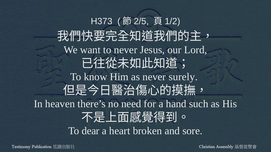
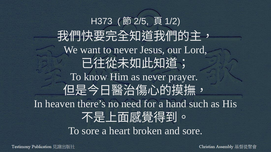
surely: surely -> prayer
To dear: dear -> sore
